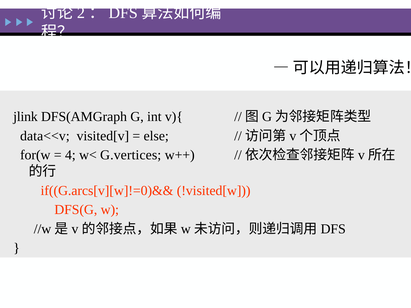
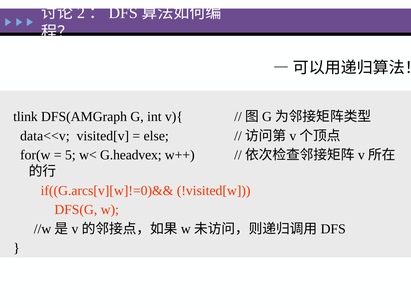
jlink: jlink -> tlink
4: 4 -> 5
G.vertices: G.vertices -> G.headvex
